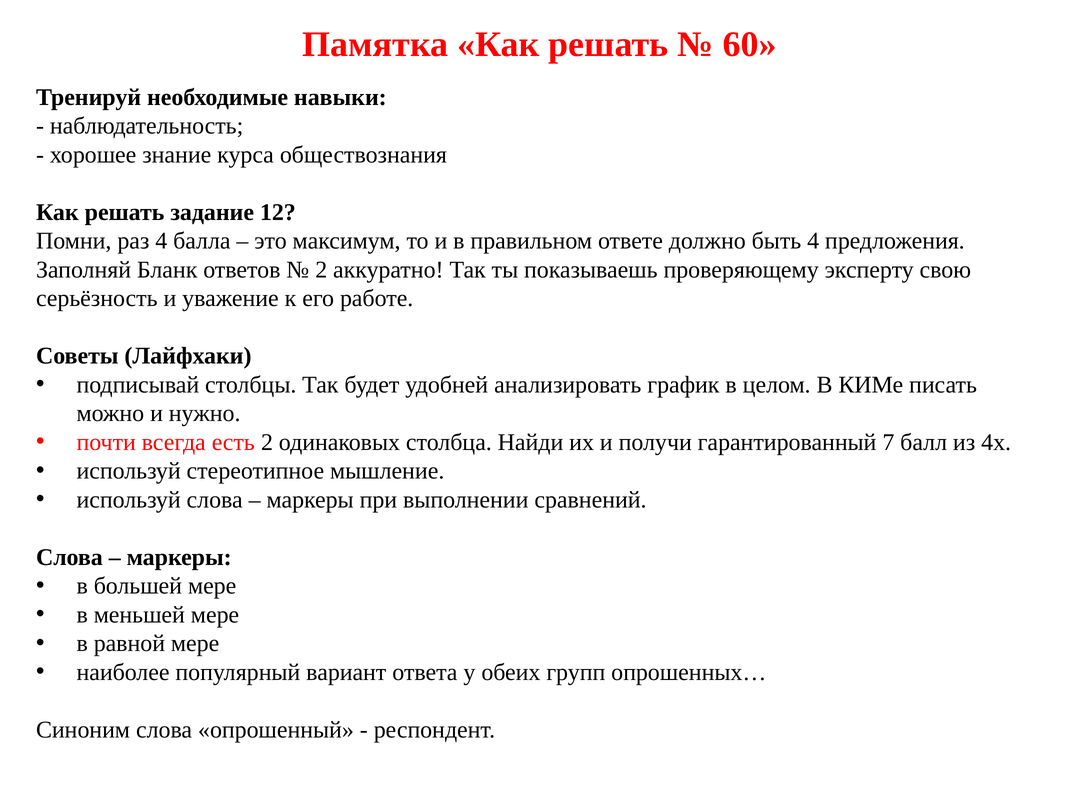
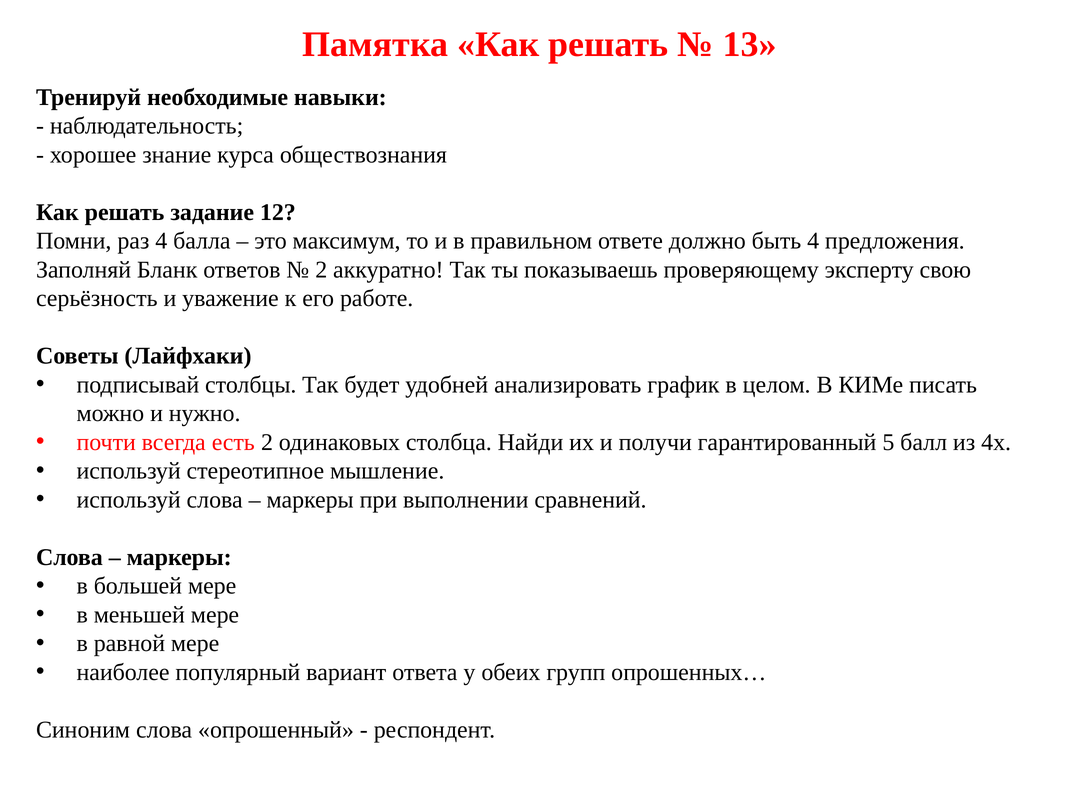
60: 60 -> 13
7: 7 -> 5
